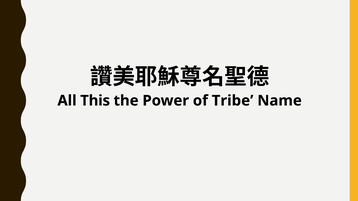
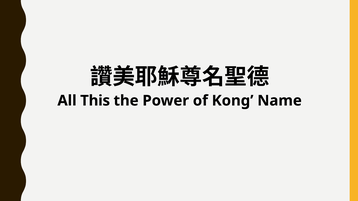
Tribe: Tribe -> Kong
